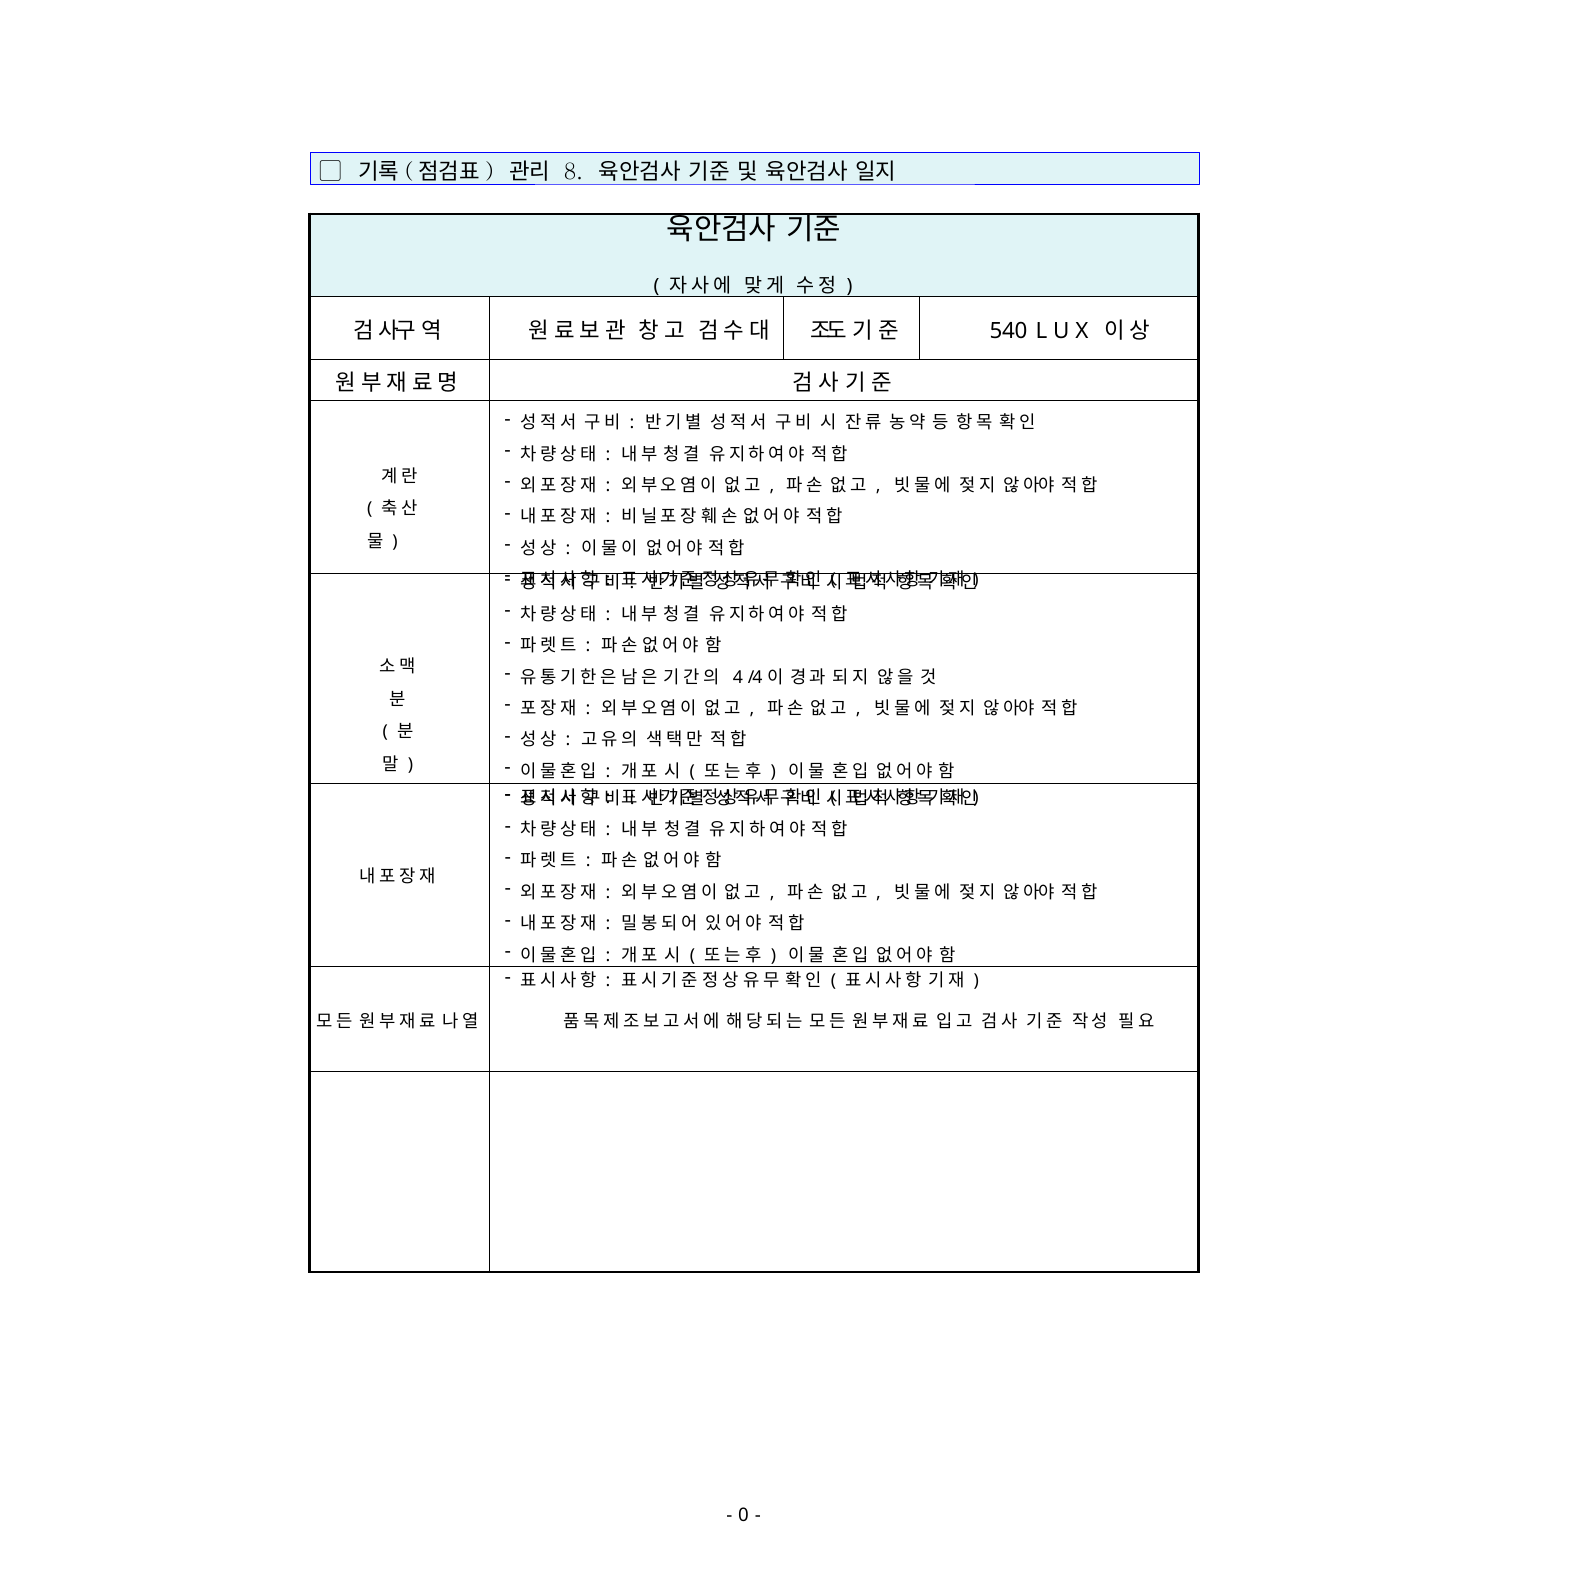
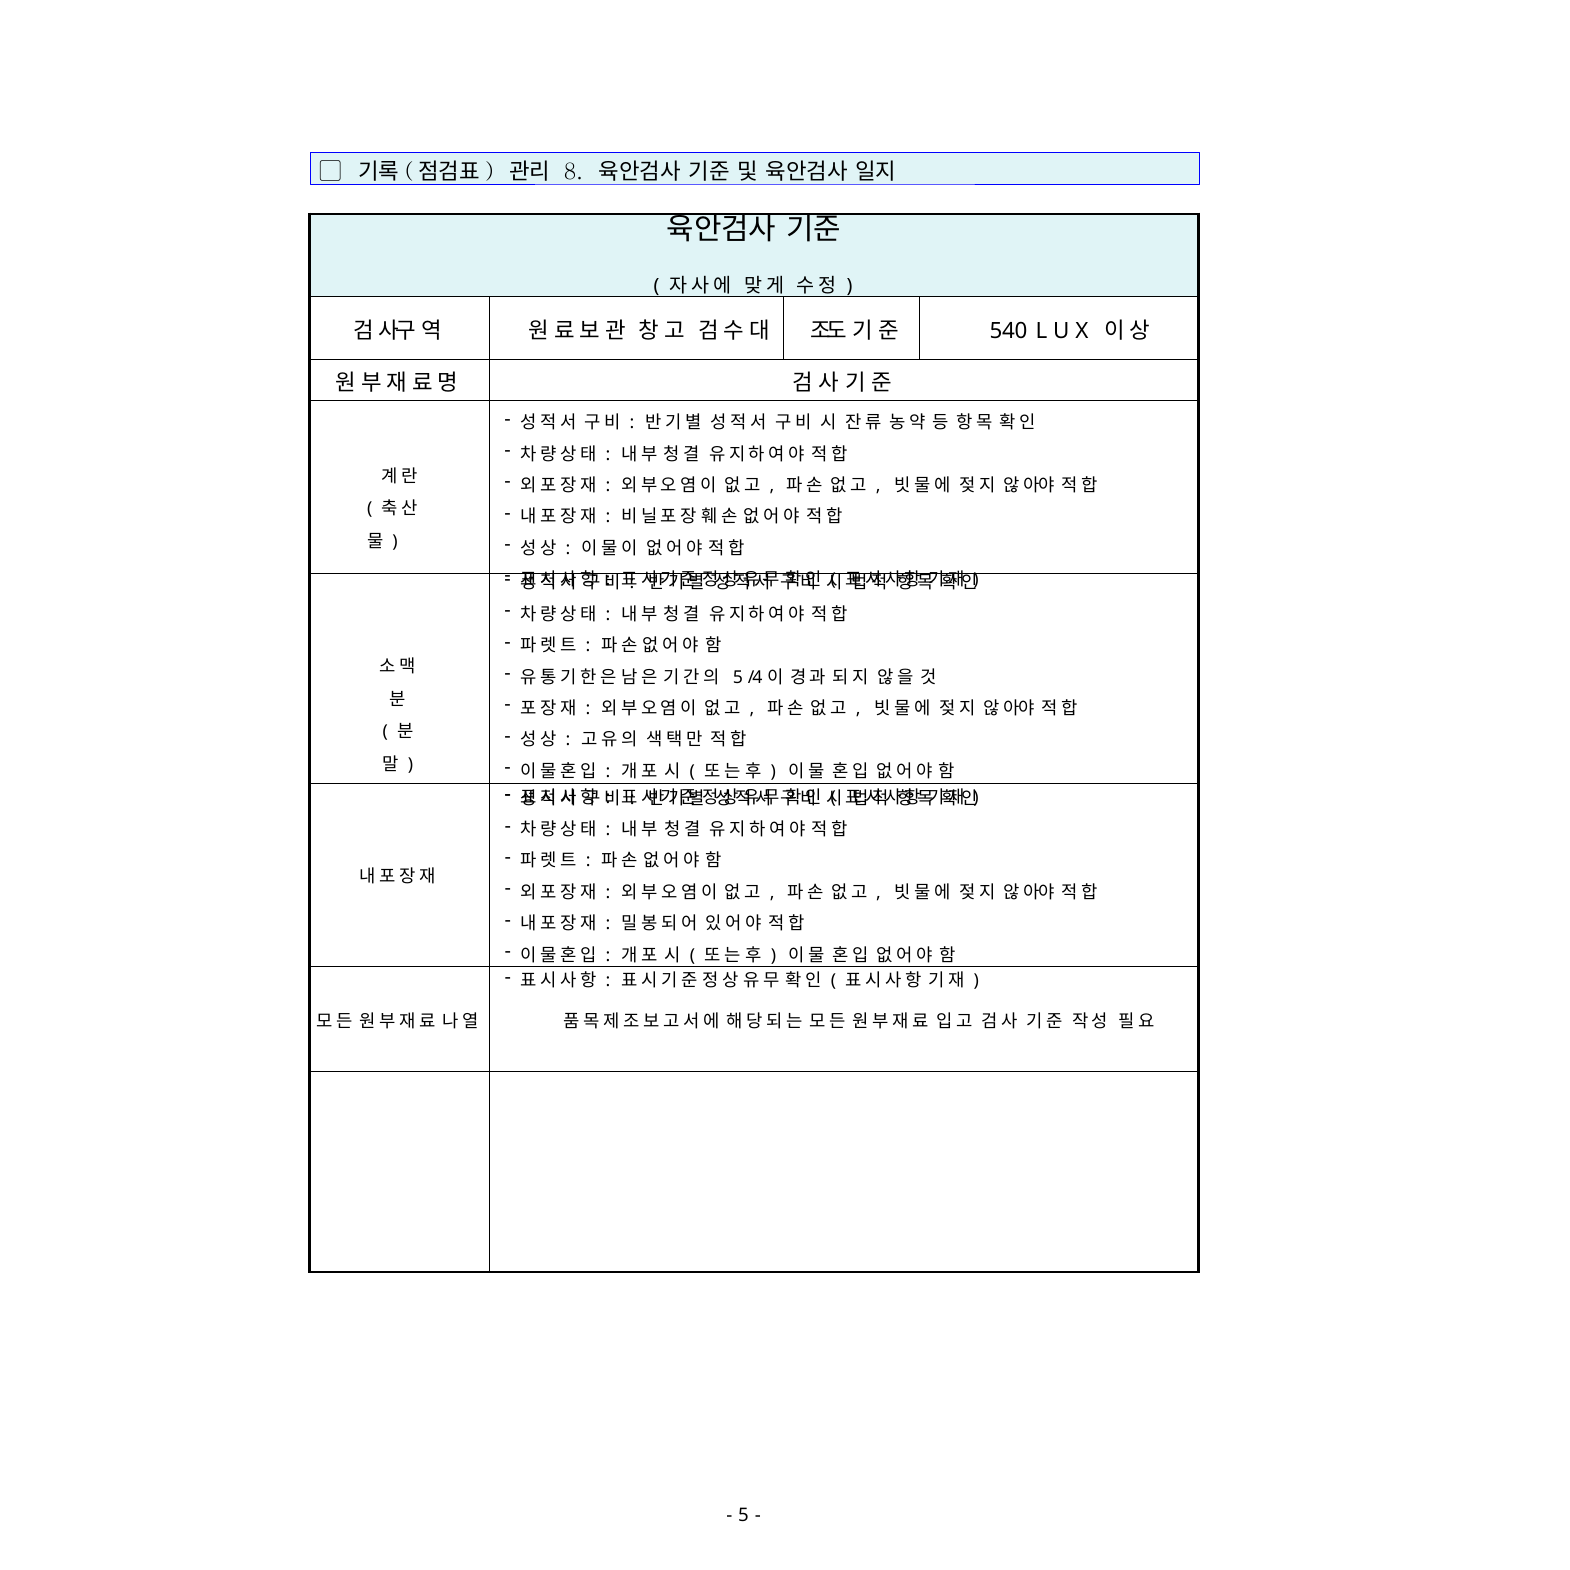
4 at (738, 677): 4 -> 5
0 at (744, 1515): 0 -> 5
